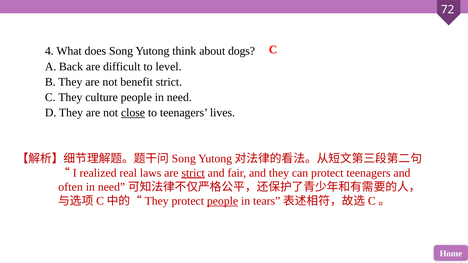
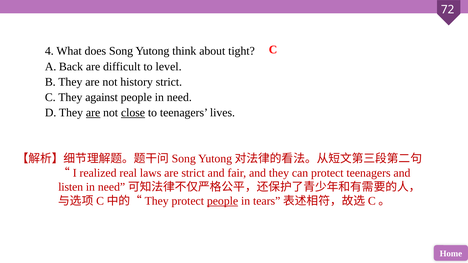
dogs: dogs -> tight
benefit: benefit -> history
culture: culture -> against
are at (93, 113) underline: none -> present
strict at (193, 173) underline: present -> none
often: often -> listen
